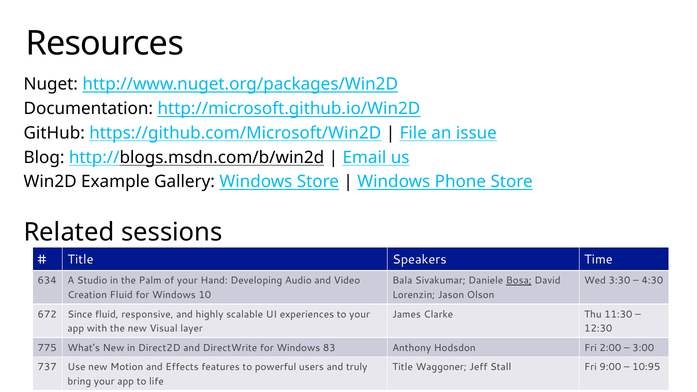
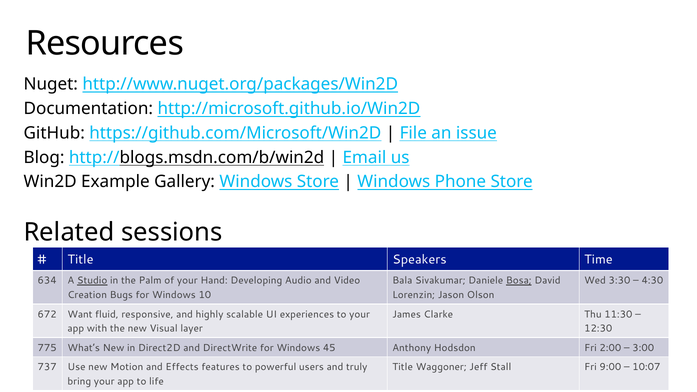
Studio underline: none -> present
Creation Fluid: Fluid -> Bugs
Since: Since -> Want
83: 83 -> 45
10:95: 10:95 -> 10:07
